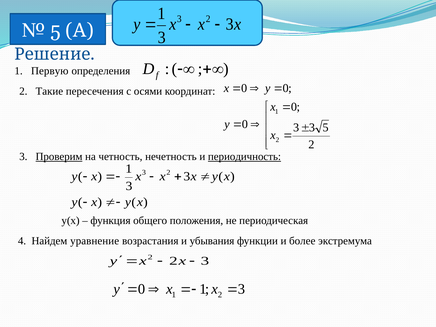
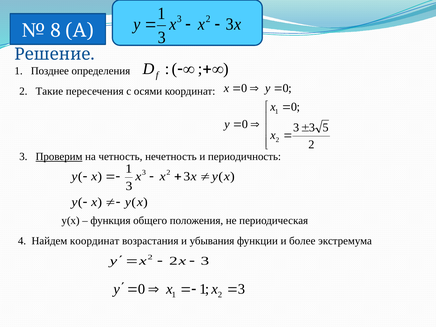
5 at (56, 30): 5 -> 8
Первую: Первую -> Позднее
периодичность underline: present -> none
Найдем уравнение: уравнение -> координат
